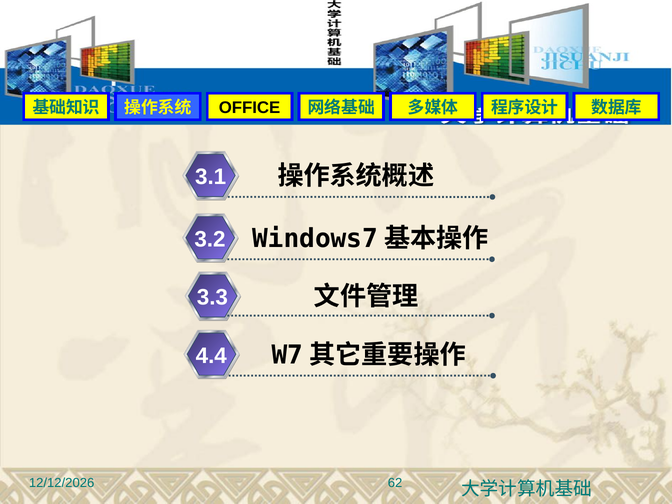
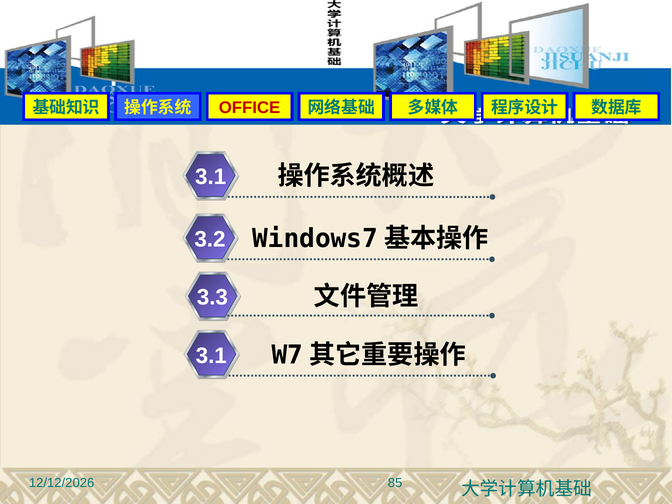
OFFICE colour: black -> red
4.4 at (211, 356): 4.4 -> 3.1
62: 62 -> 85
